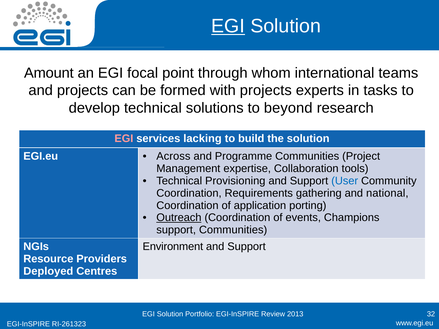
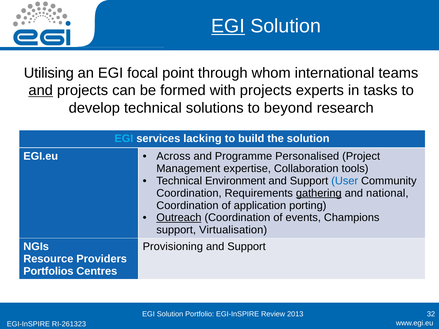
Amount: Amount -> Utilising
and at (41, 90) underline: none -> present
EGI at (124, 139) colour: pink -> light blue
Programme Communities: Communities -> Personalised
Provisioning: Provisioning -> Environment
gathering underline: none -> present
support Communities: Communities -> Virtualisation
Environment: Environment -> Provisioning
Deployed: Deployed -> Portfolios
